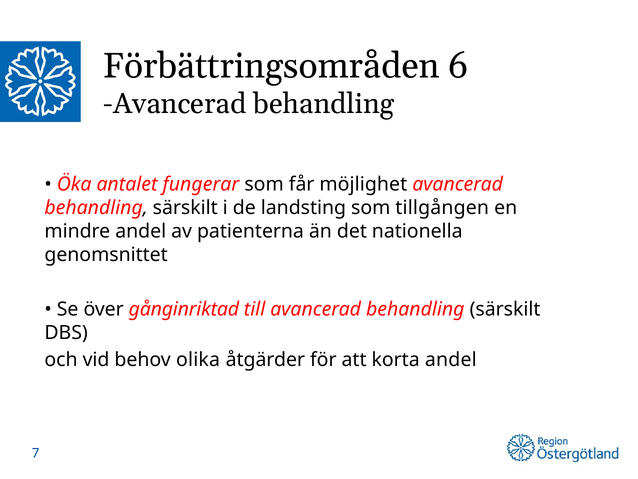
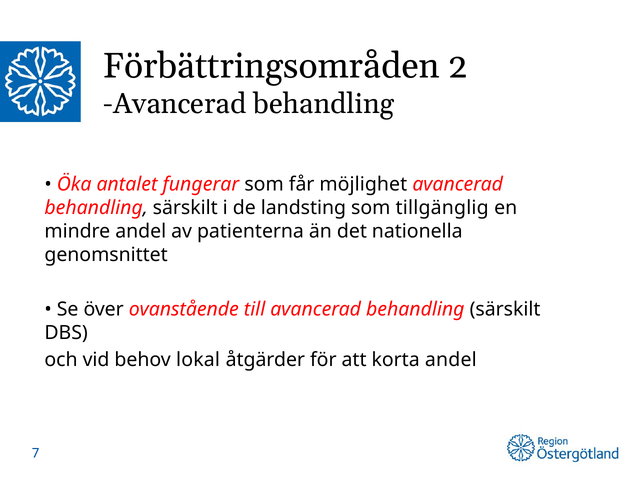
6: 6 -> 2
tillgången: tillgången -> tillgänglig
gånginriktad: gånginriktad -> ovanstående
olika: olika -> lokal
